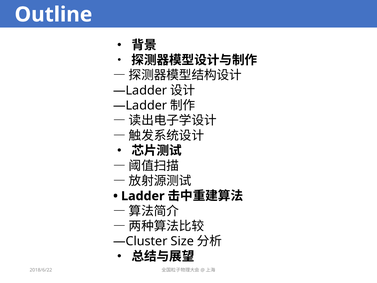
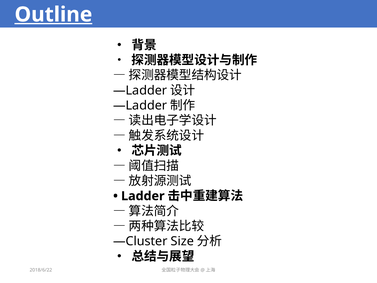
Outline underline: none -> present
